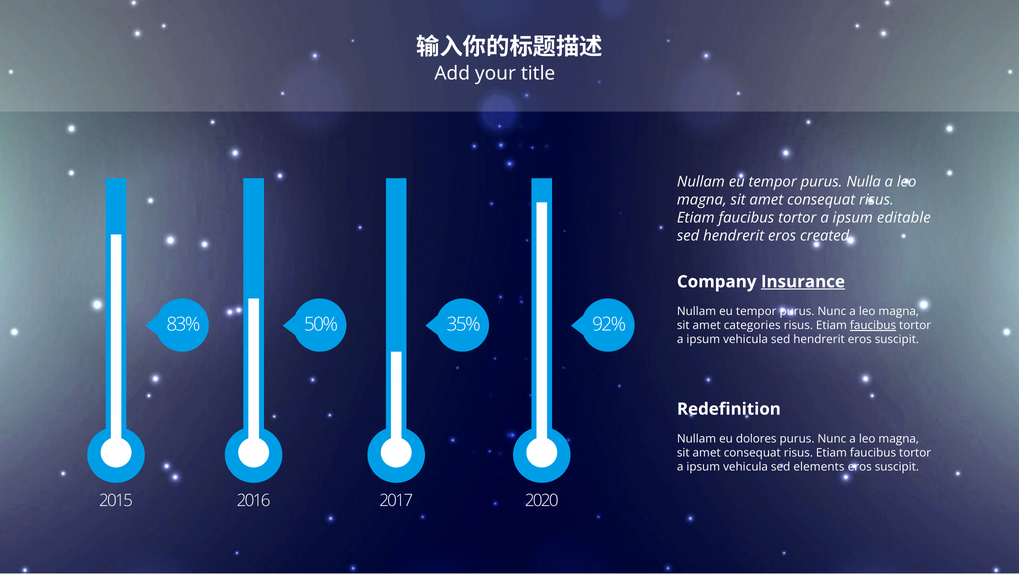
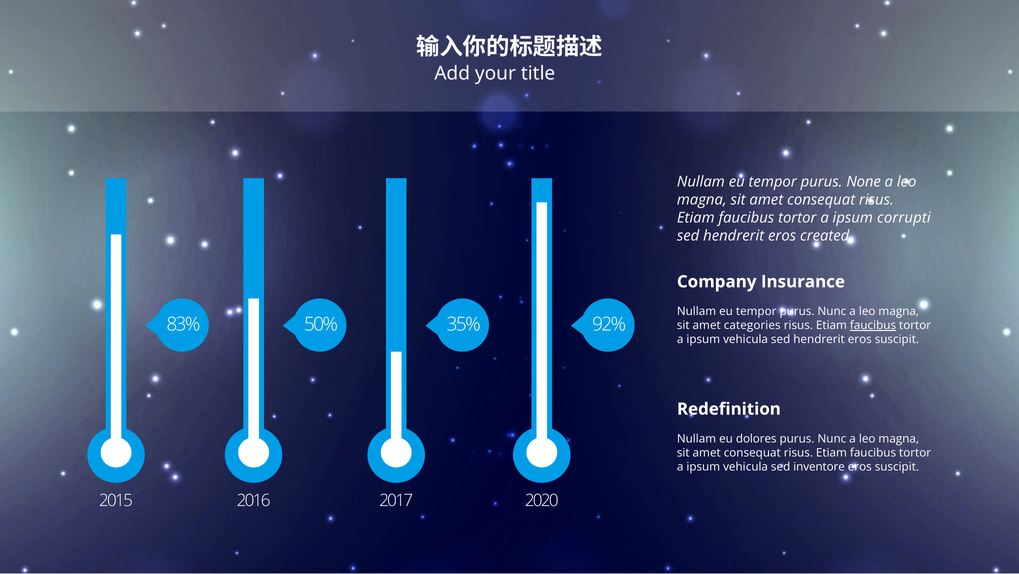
Nulla: Nulla -> None
editable: editable -> corrupti
Insurance underline: present -> none
elements: elements -> inventore
